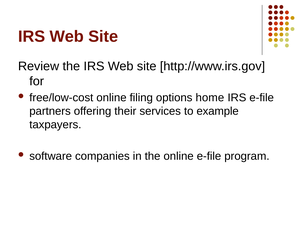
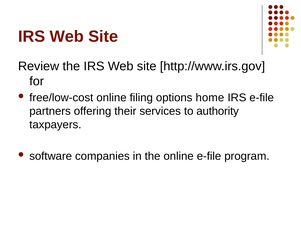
example: example -> authority
